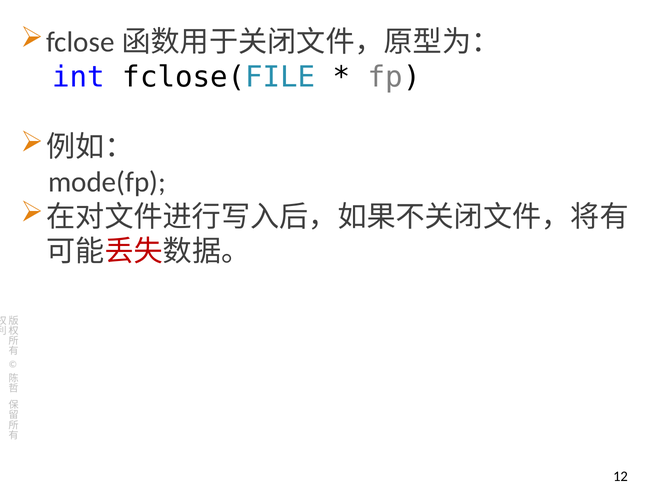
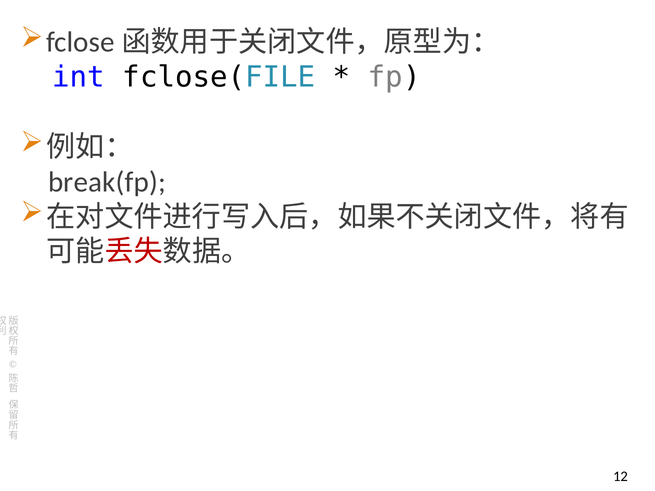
mode(fp: mode(fp -> break(fp
